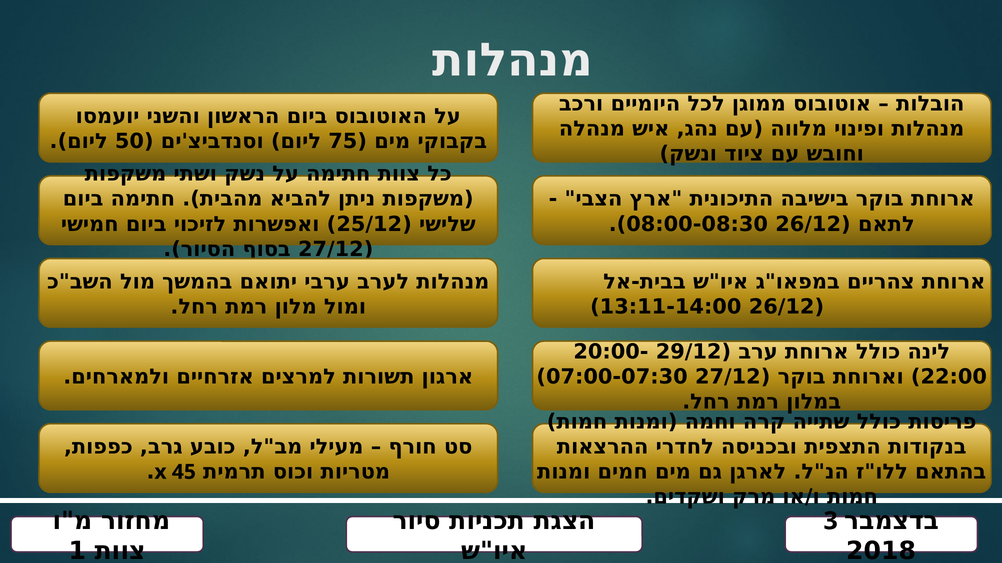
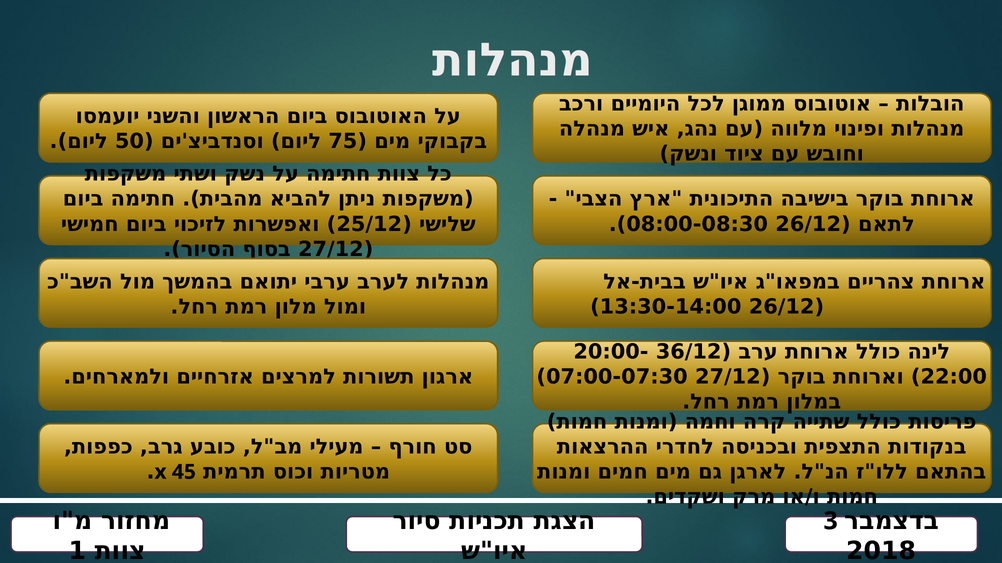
13:11-14:00: 13:11-14:00 -> 13:30-14:00
29/12: 29/12 -> 36/12
